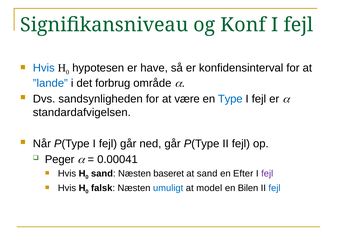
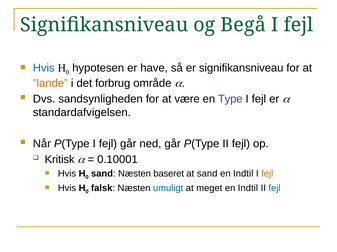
Konf: Konf -> Begå
er konfidensinterval: konfidensinterval -> signifikansniveau
”lande colour: blue -> orange
Type colour: blue -> purple
Peger: Peger -> Kritisk
0.00041: 0.00041 -> 0.10001
Efter at (243, 174): Efter -> Indtil
fejl at (267, 174) colour: purple -> orange
model: model -> meget
Bilen at (248, 189): Bilen -> Indtil
